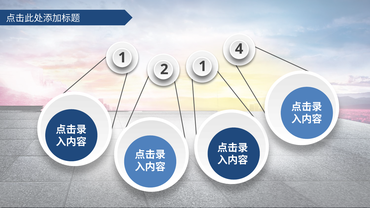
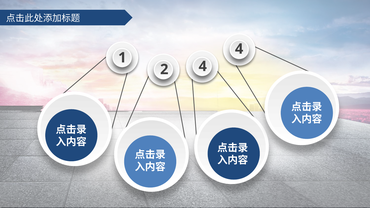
2 1: 1 -> 4
